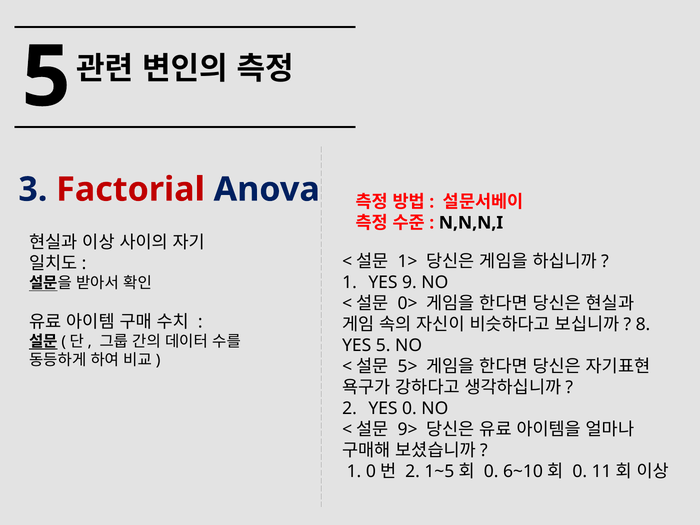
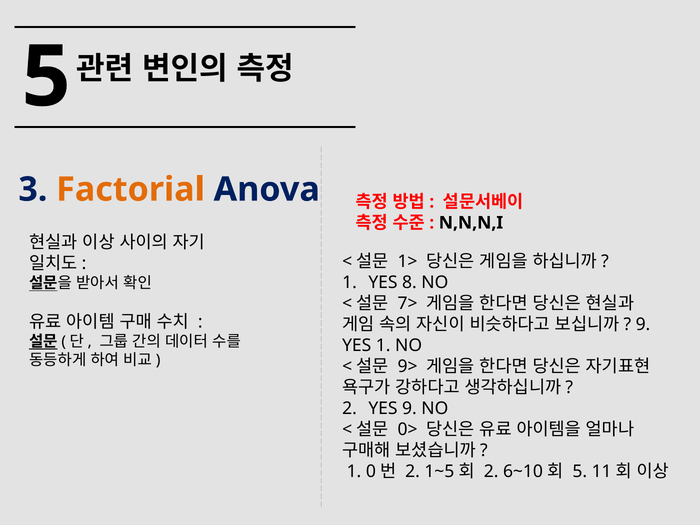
Factorial colour: red -> orange
9: 9 -> 8
0>: 0> -> 7>
8 at (643, 324): 8 -> 9
YES 5: 5 -> 1
5>: 5> -> 9>
YES 0: 0 -> 9
9>: 9> -> 0>
0 at (491, 471): 0 -> 2
0 at (580, 471): 0 -> 5
